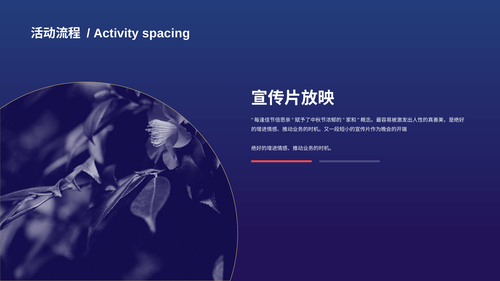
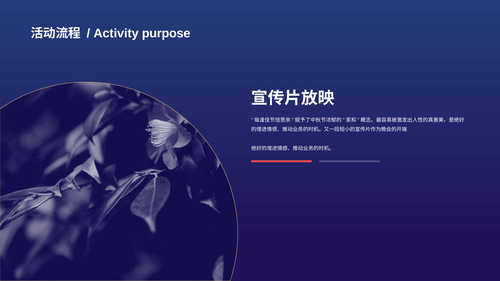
spacing: spacing -> purpose
